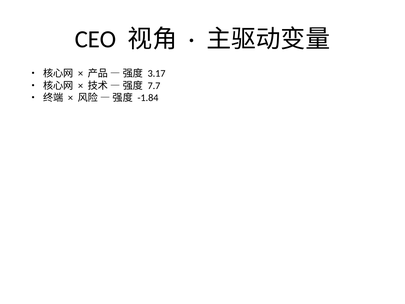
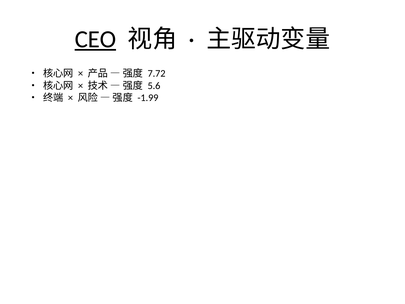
CEO underline: none -> present
3.17: 3.17 -> 7.72
7.7: 7.7 -> 5.6
-1.84: -1.84 -> -1.99
